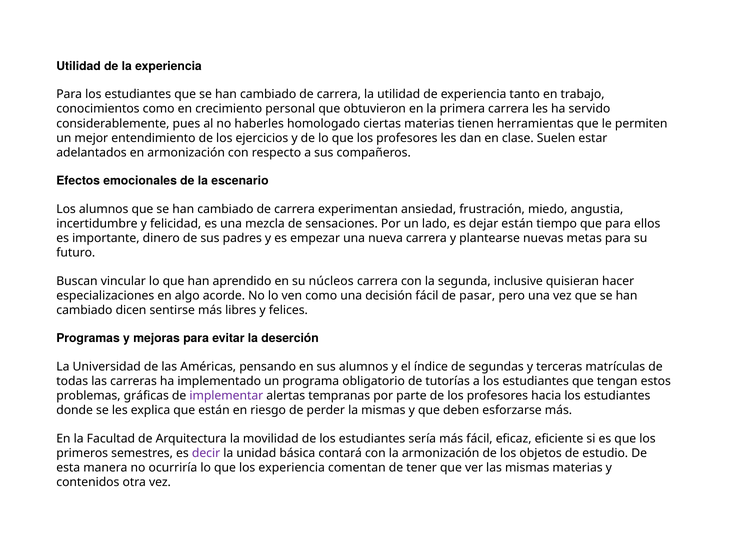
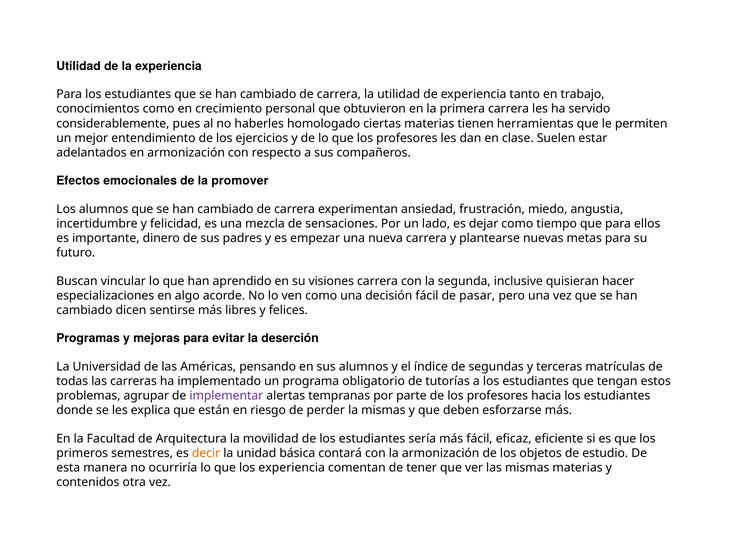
escenario: escenario -> promover
dejar están: están -> como
núcleos: núcleos -> visiones
gráficas: gráficas -> agrupar
decir colour: purple -> orange
